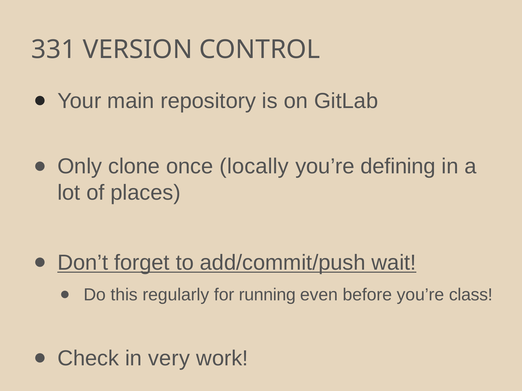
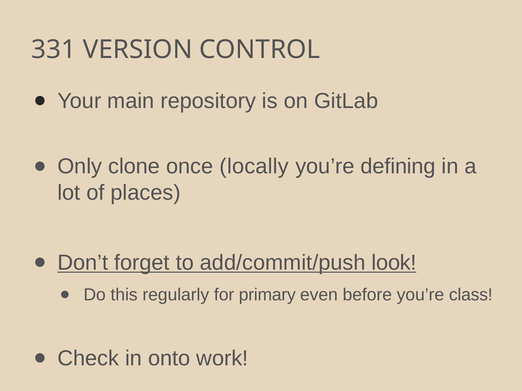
wait: wait -> look
running: running -> primary
very: very -> onto
